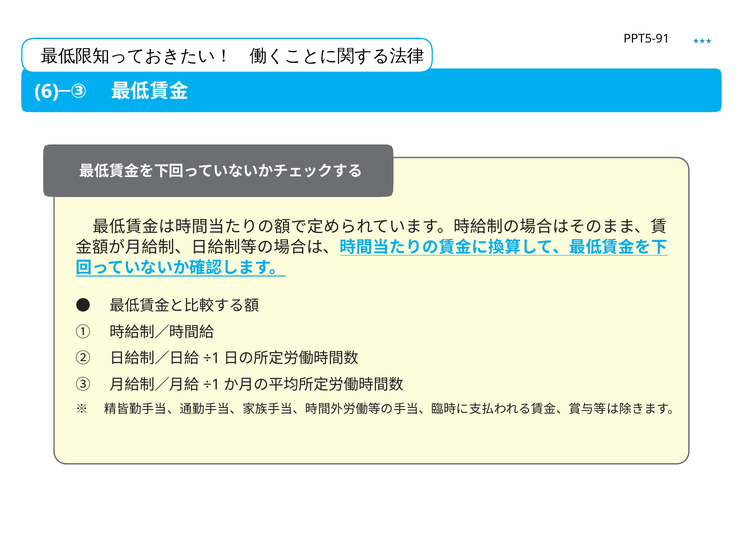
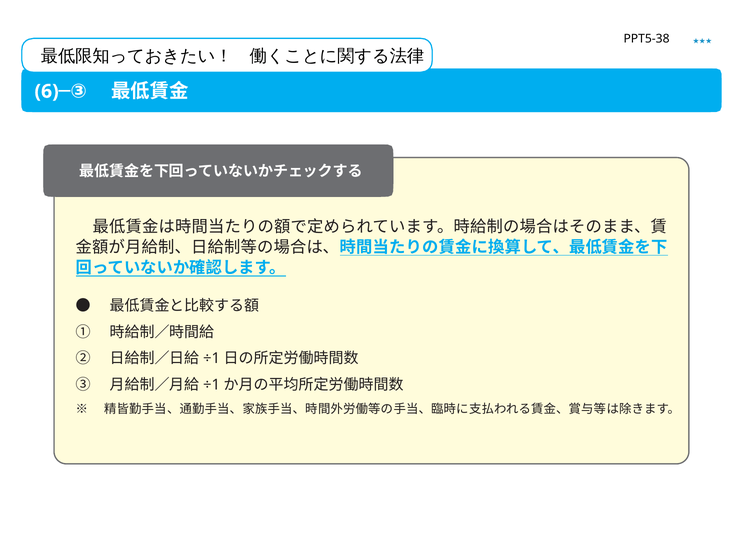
PPT5-91: PPT5-91 -> PPT5-38
